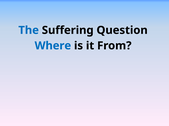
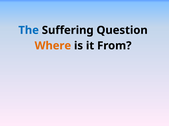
Where colour: blue -> orange
